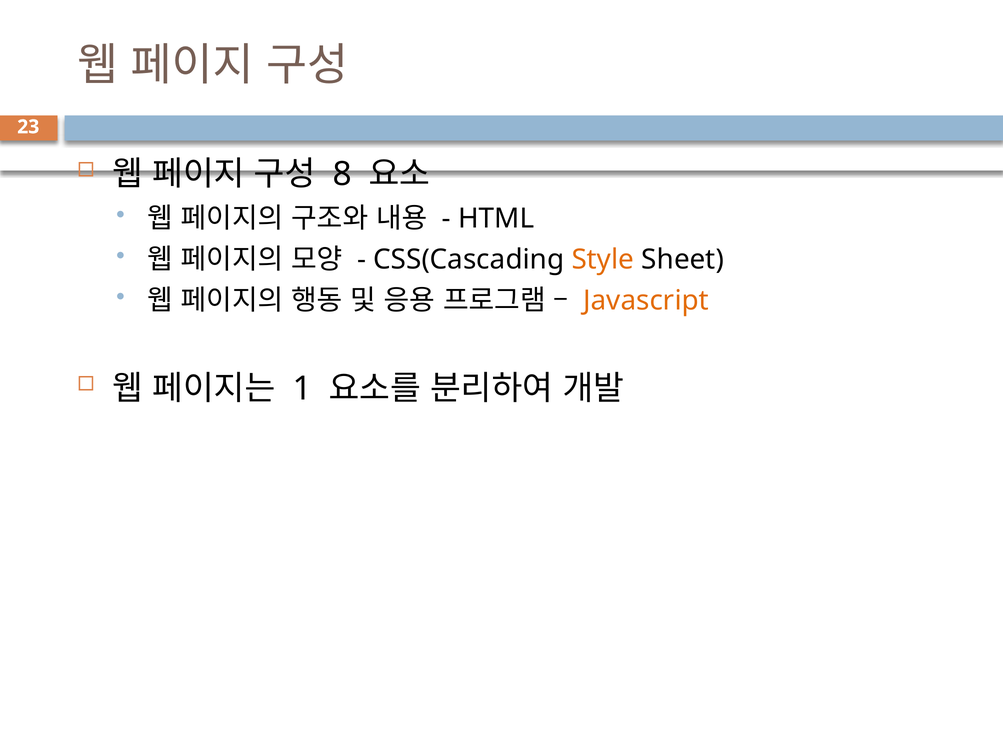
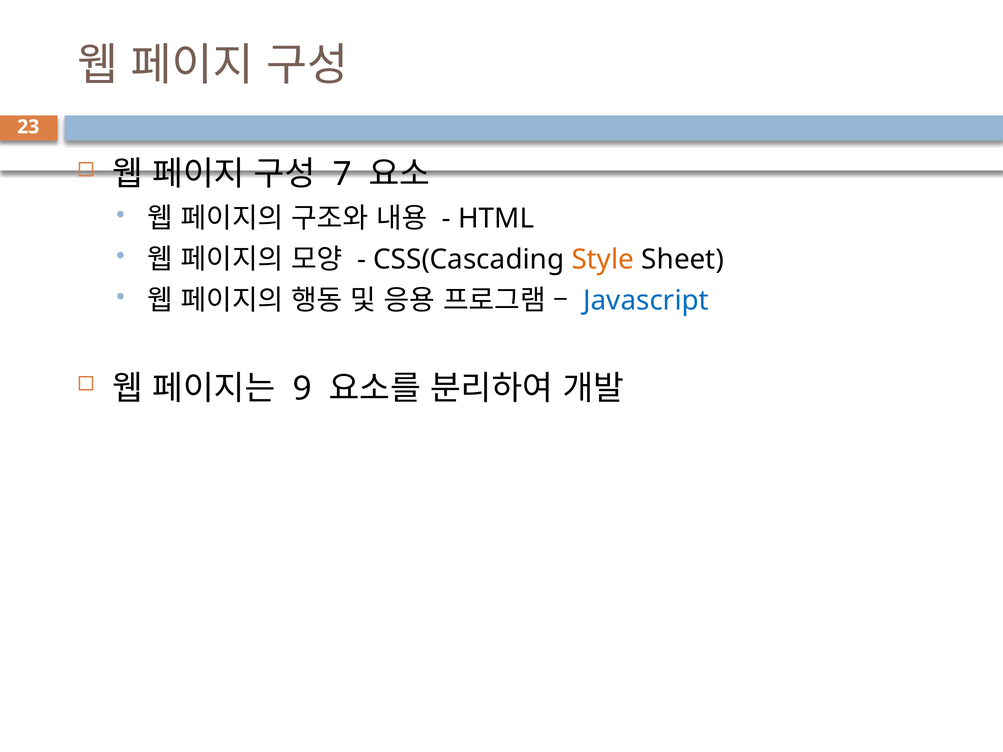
8: 8 -> 7
Javascript colour: orange -> blue
1: 1 -> 9
